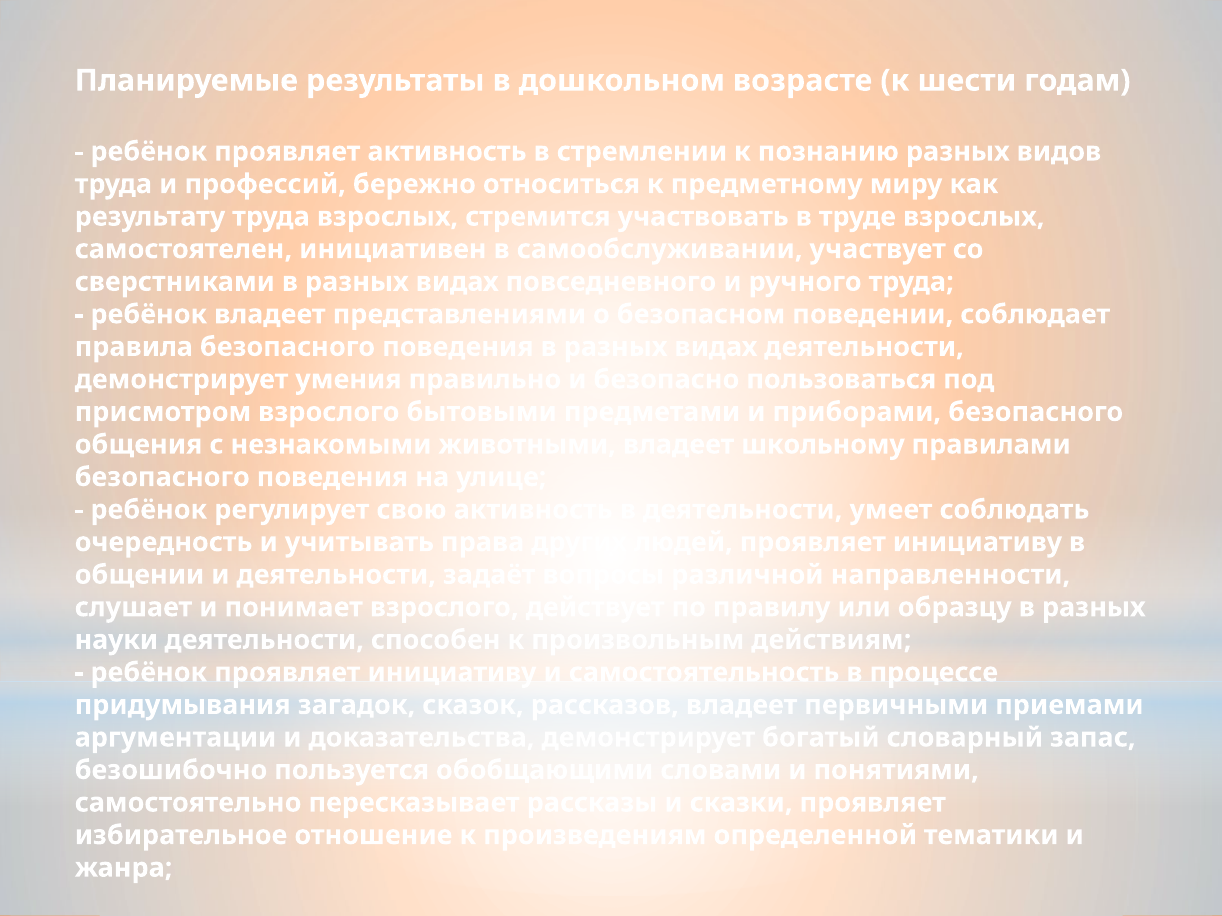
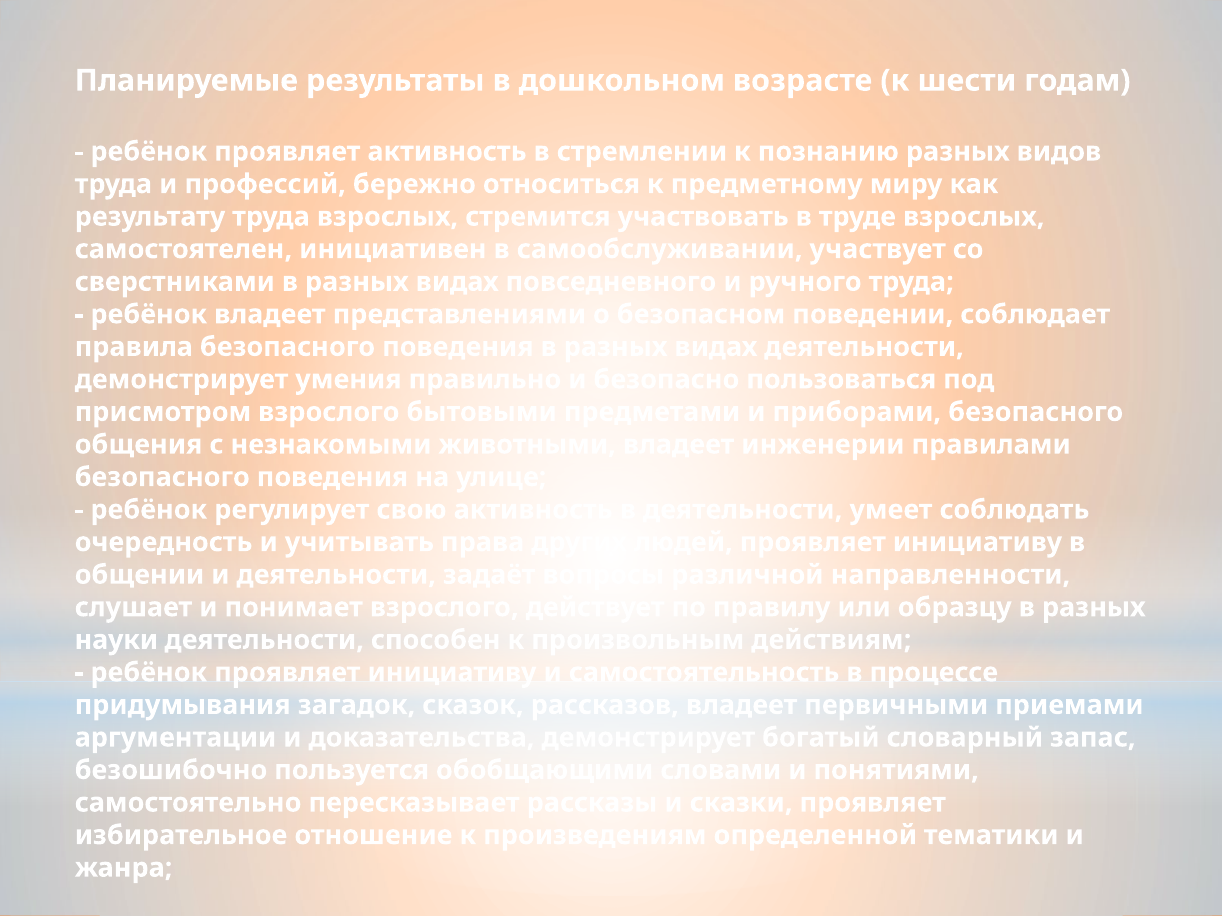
школьному: школьному -> инженерии
